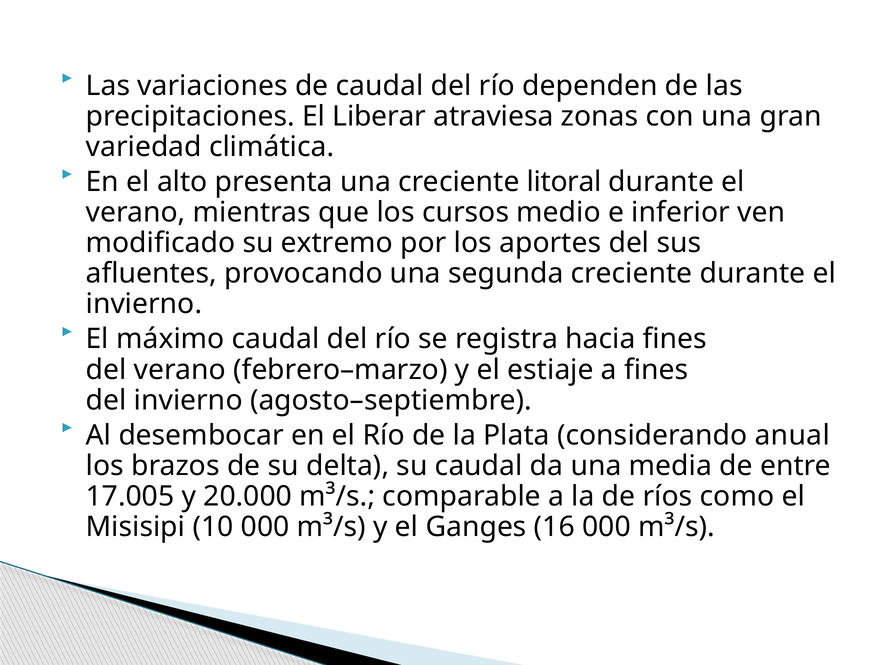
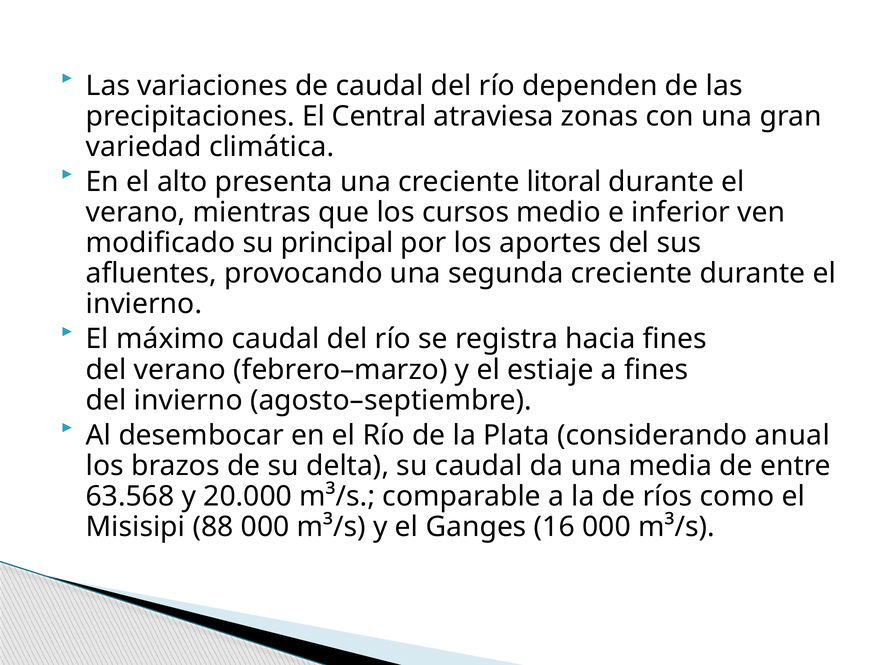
Liberar: Liberar -> Central
extremo: extremo -> principal
17.005: 17.005 -> 63.568
10: 10 -> 88
